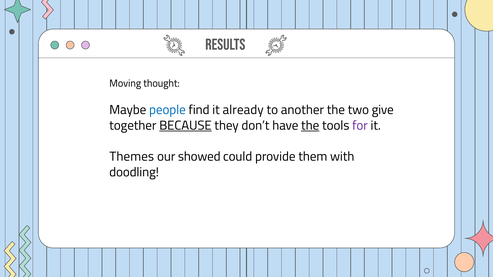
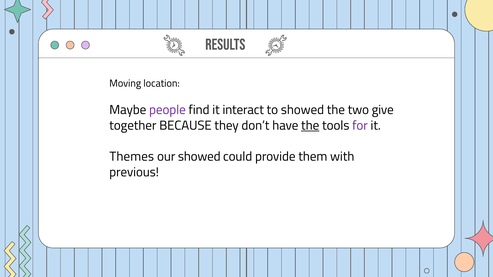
thought: thought -> location
people colour: blue -> purple
already: already -> interact
to another: another -> showed
BECAUSE underline: present -> none
doodling: doodling -> previous
